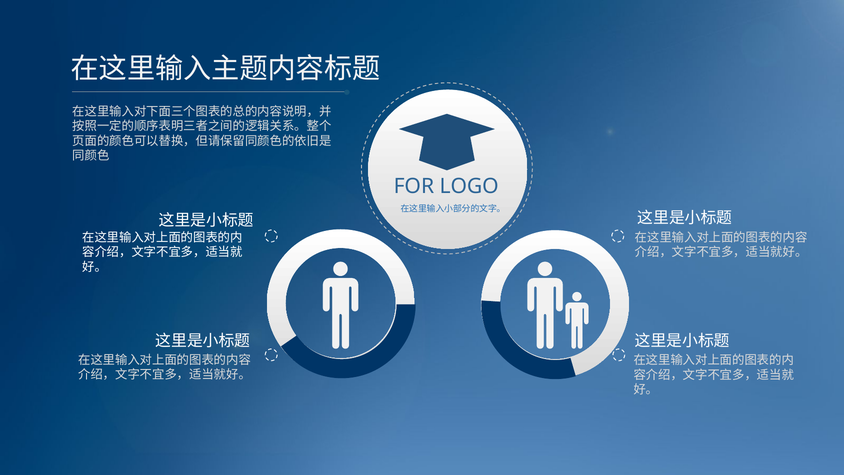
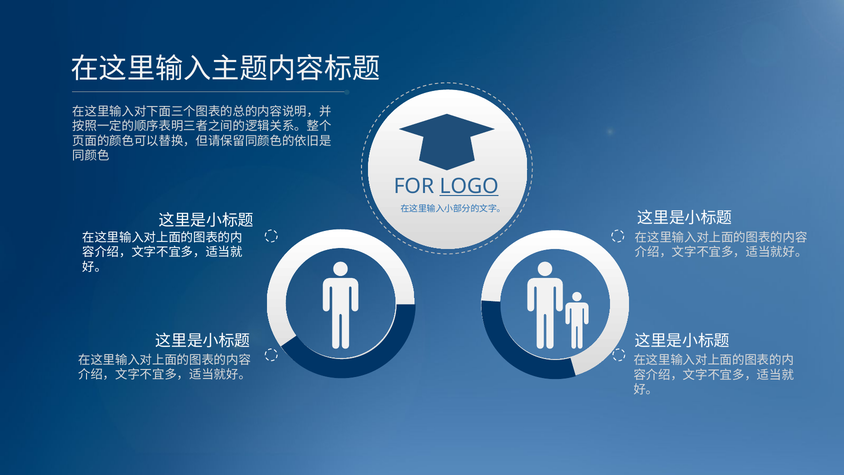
LOGO underline: none -> present
